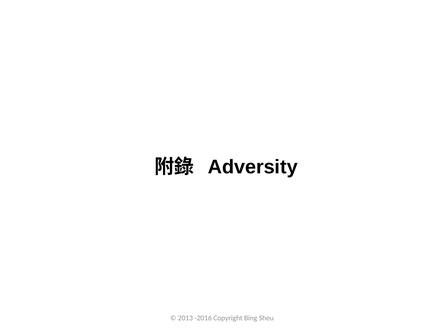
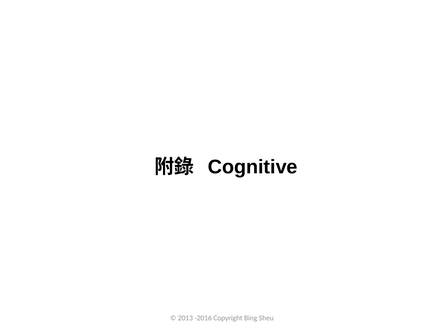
Adversity: Adversity -> Cognitive
